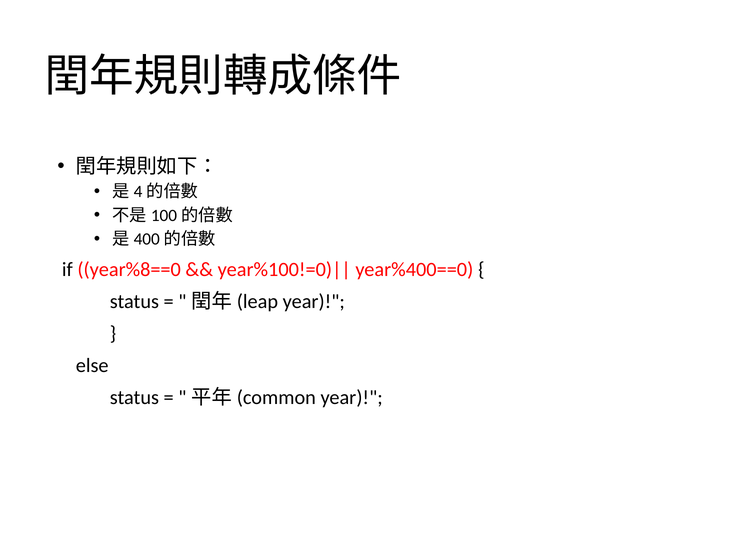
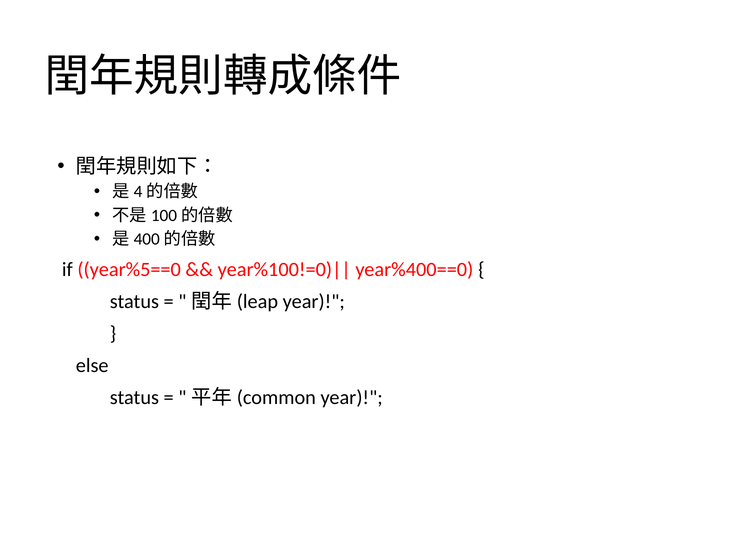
year%8==0: year%8==0 -> year%5==0
